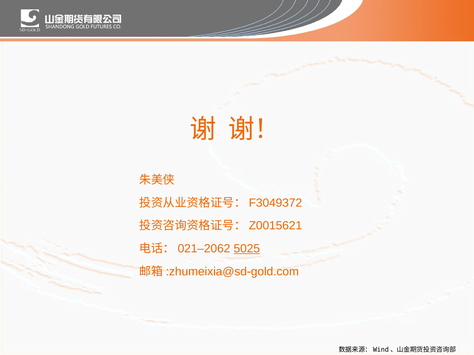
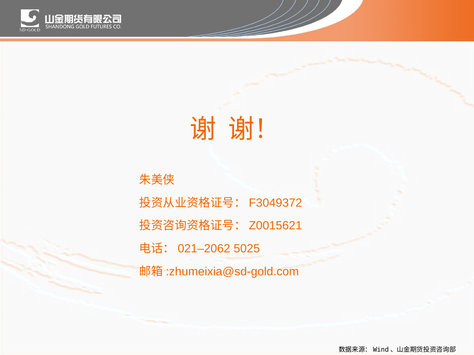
5025 underline: present -> none
